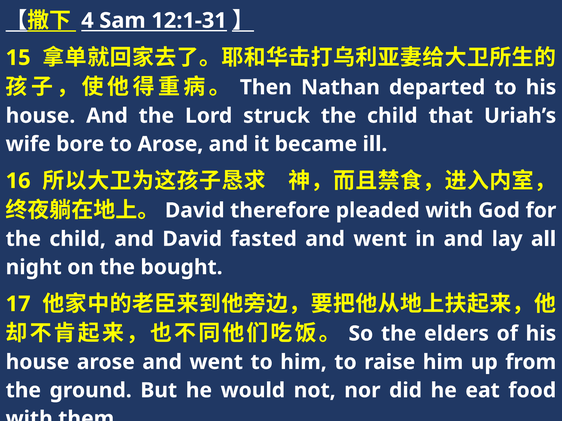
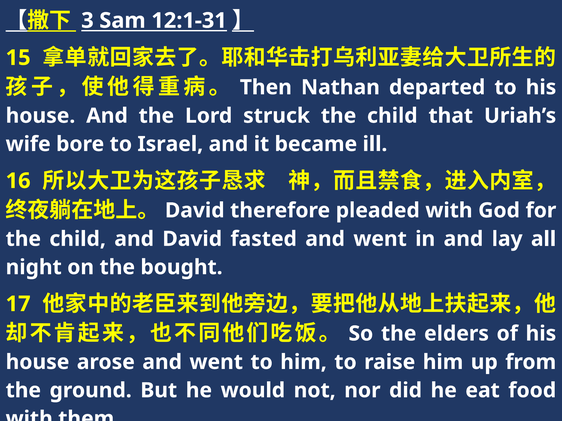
4: 4 -> 3
to Arose: Arose -> Israel
